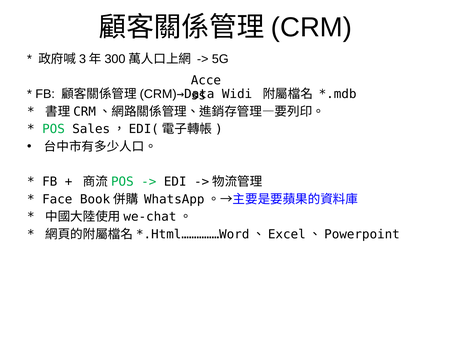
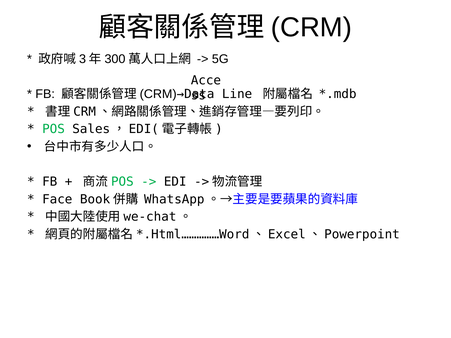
Widi: Widi -> Line
